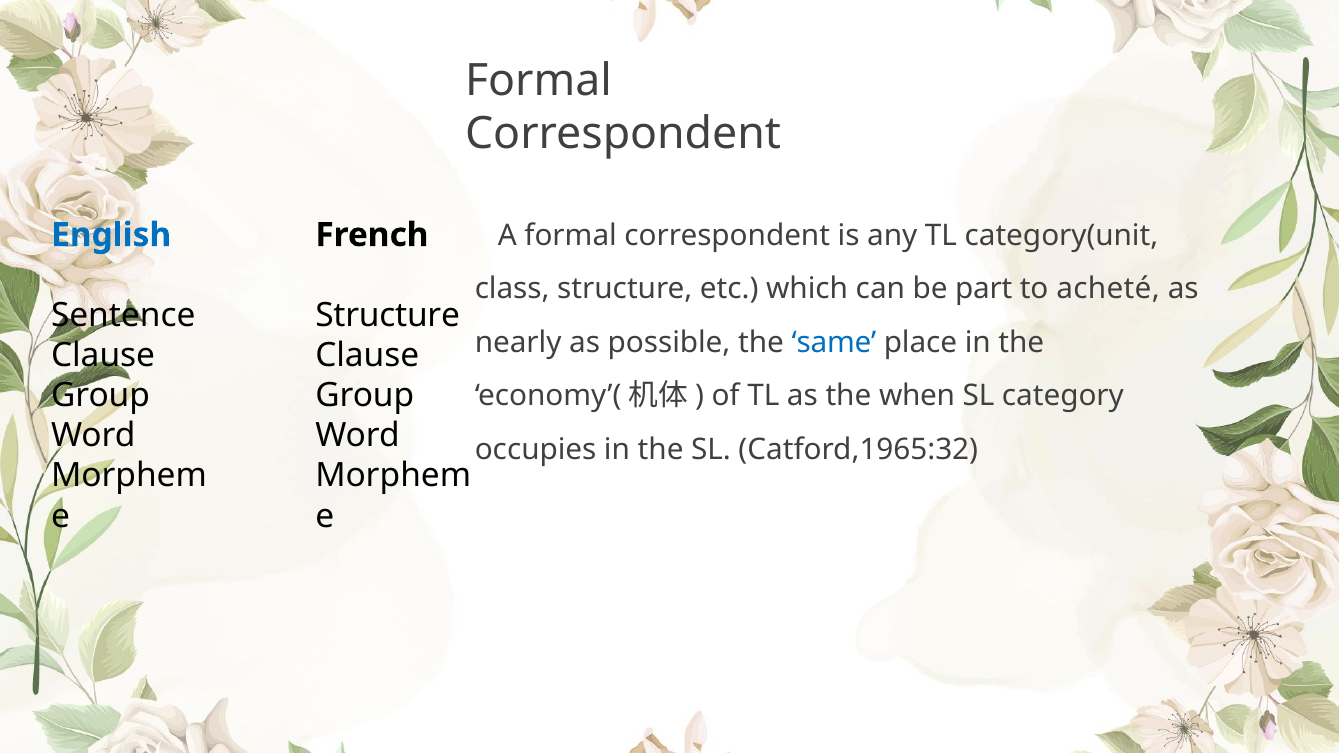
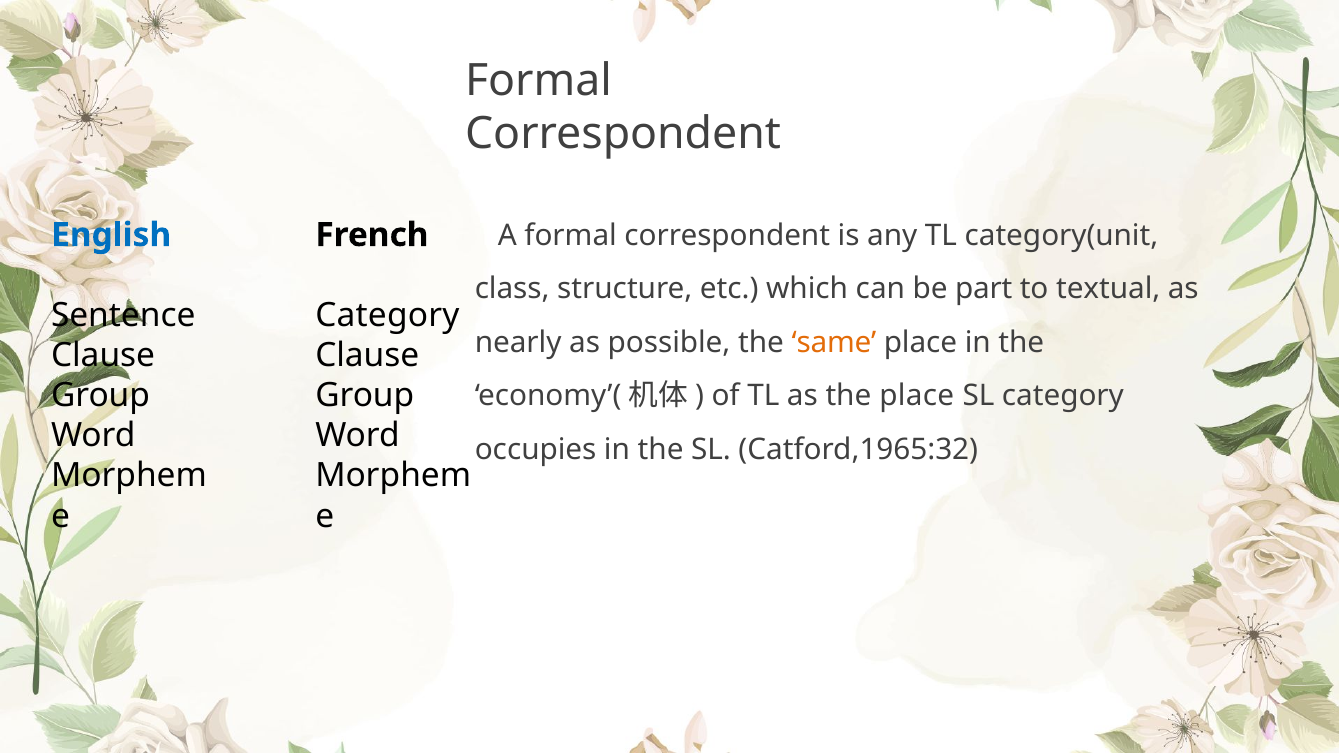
acheté: acheté -> textual
Structure at (388, 315): Structure -> Category
same colour: blue -> orange
the when: when -> place
